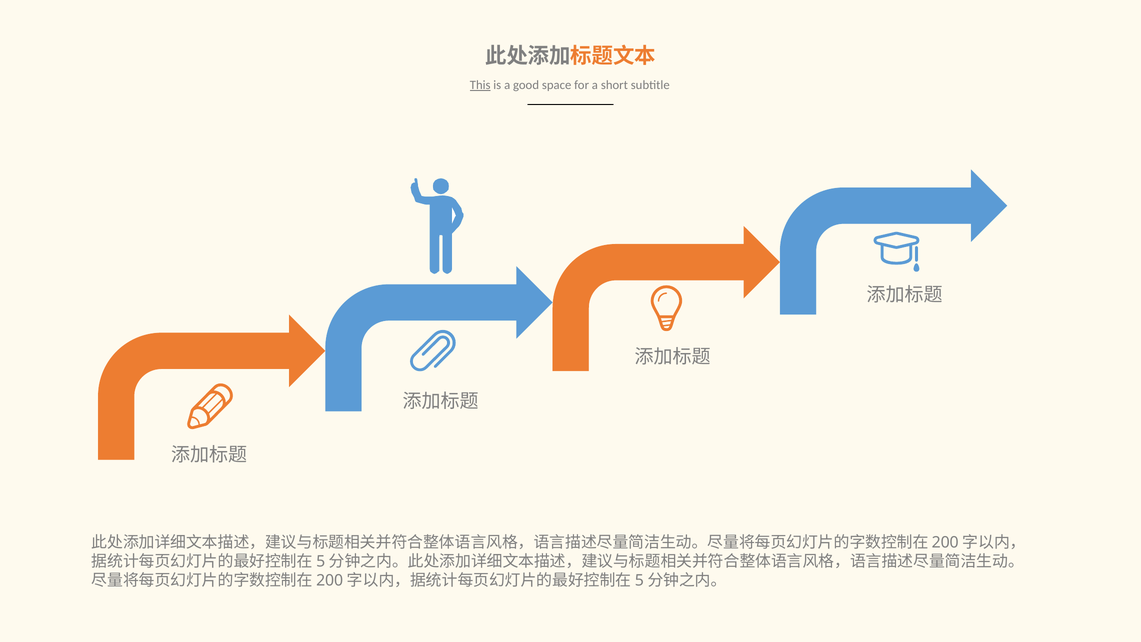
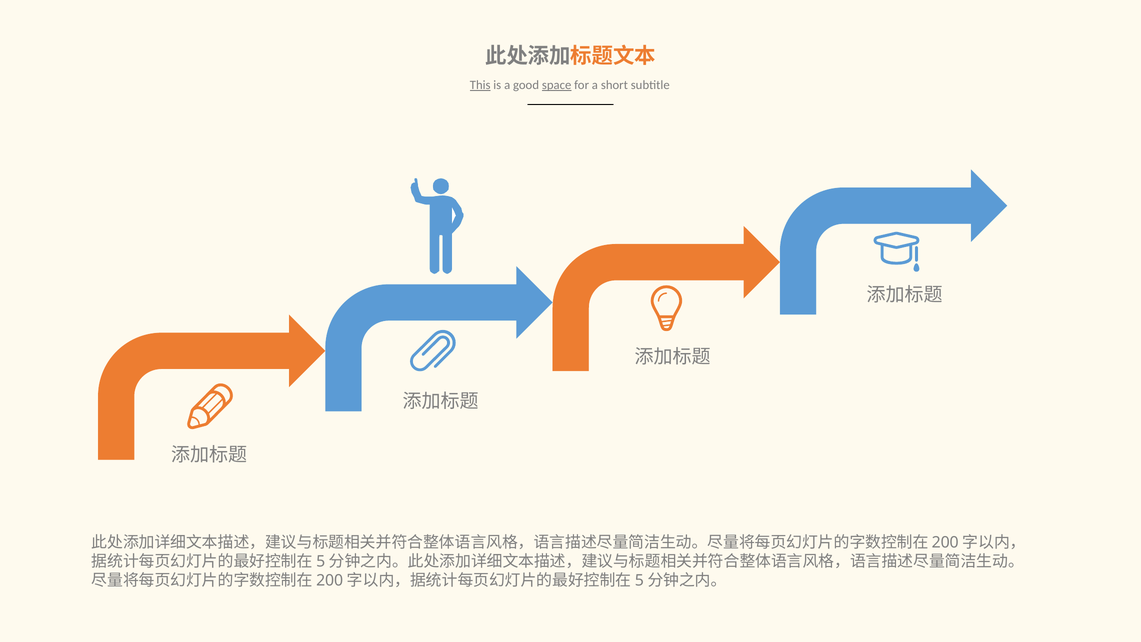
space underline: none -> present
